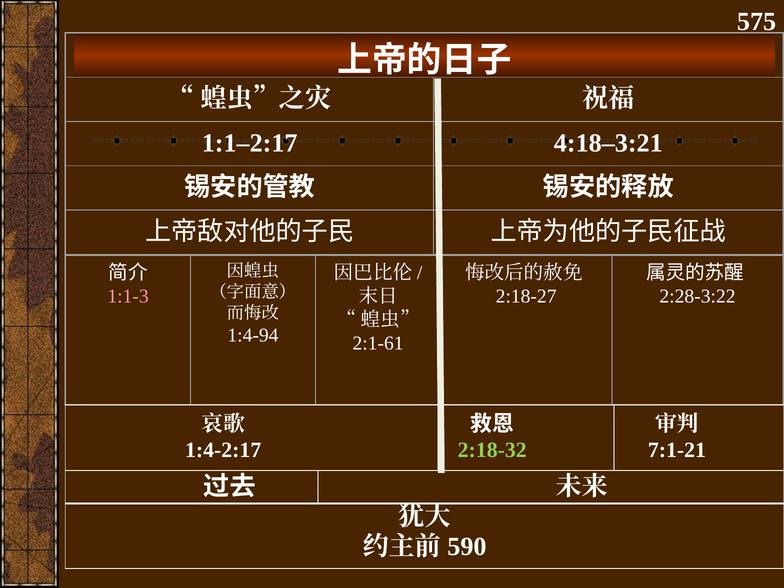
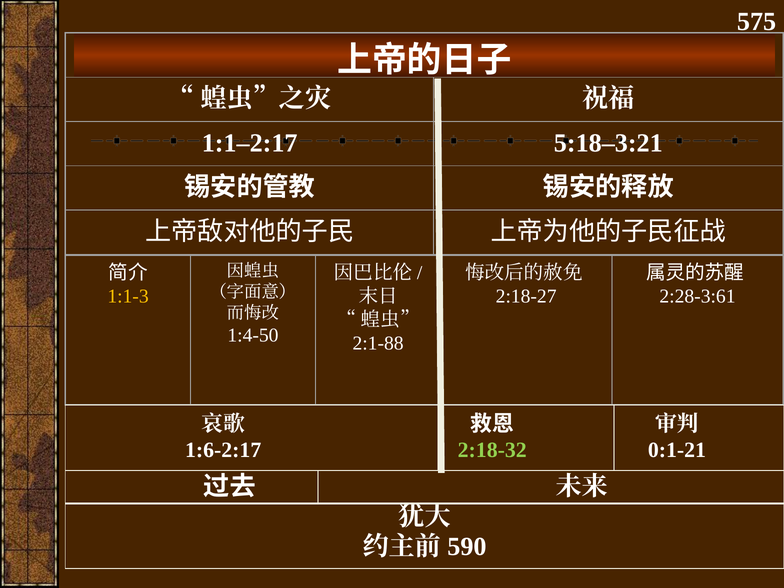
4:18–3:21: 4:18–3:21 -> 5:18–3:21
1:1-3 colour: pink -> yellow
2:28-3:22: 2:28-3:22 -> 2:28-3:61
1:4-94: 1:4-94 -> 1:4-50
2:1-61: 2:1-61 -> 2:1-88
7:1-21: 7:1-21 -> 0:1-21
1:4-2:17: 1:4-2:17 -> 1:6-2:17
